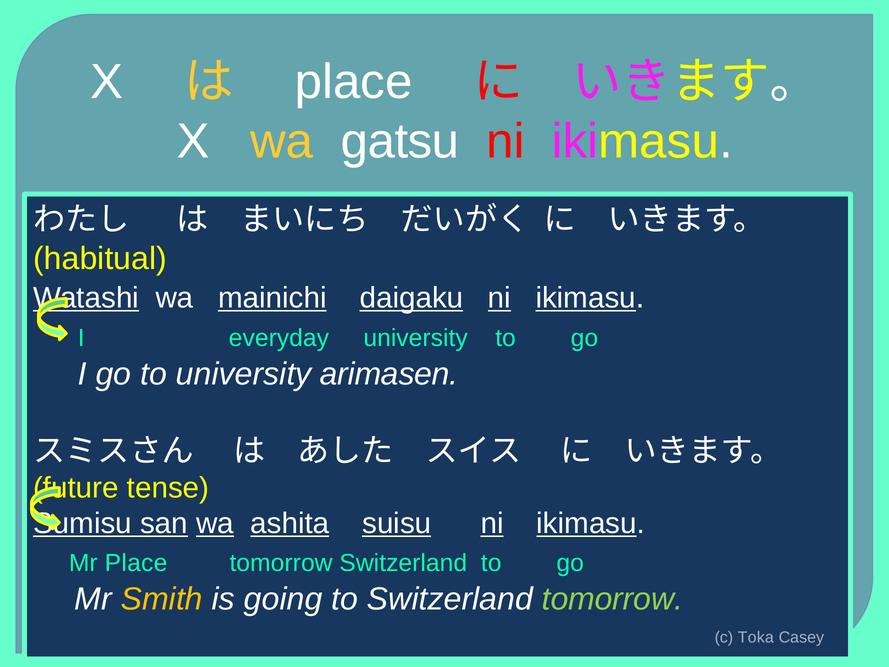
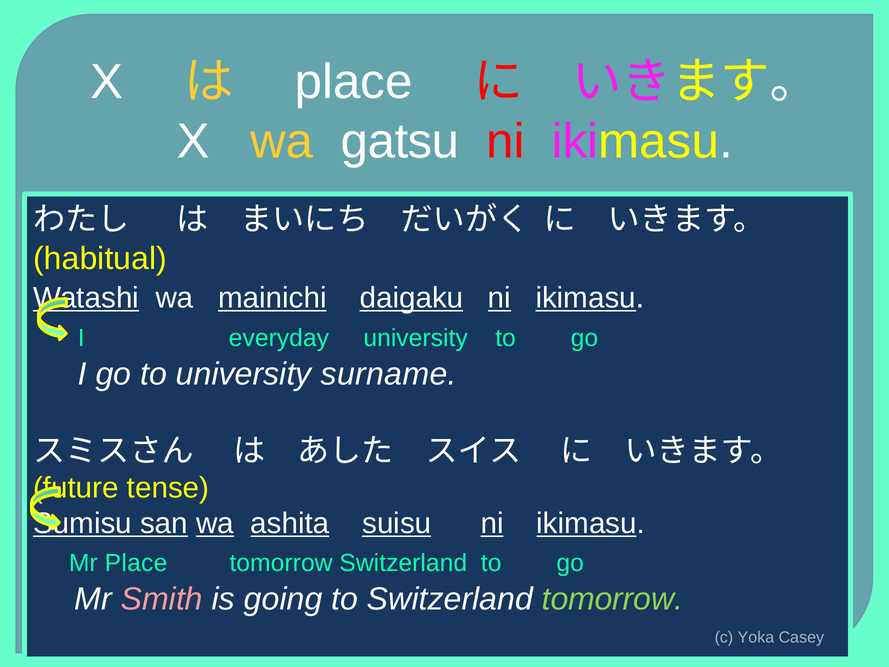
arimasen: arimasen -> surname
Smith colour: yellow -> pink
Toka: Toka -> Yoka
